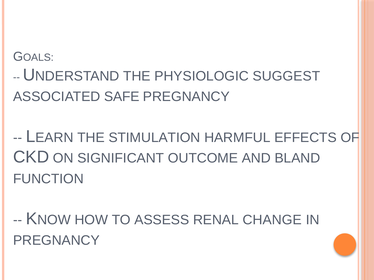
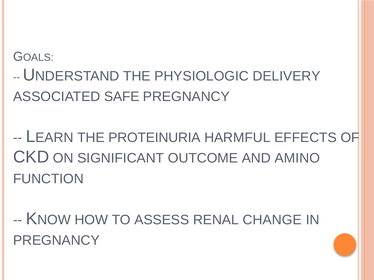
SUGGEST: SUGGEST -> DELIVERY
STIMULATION: STIMULATION -> PROTEINURIA
BLAND: BLAND -> AMINO
